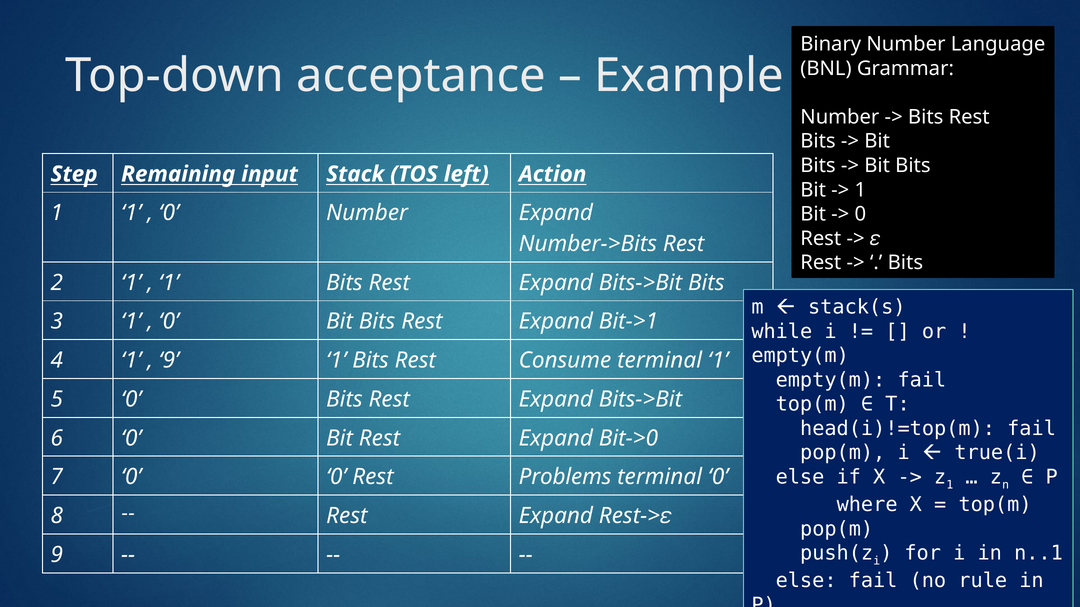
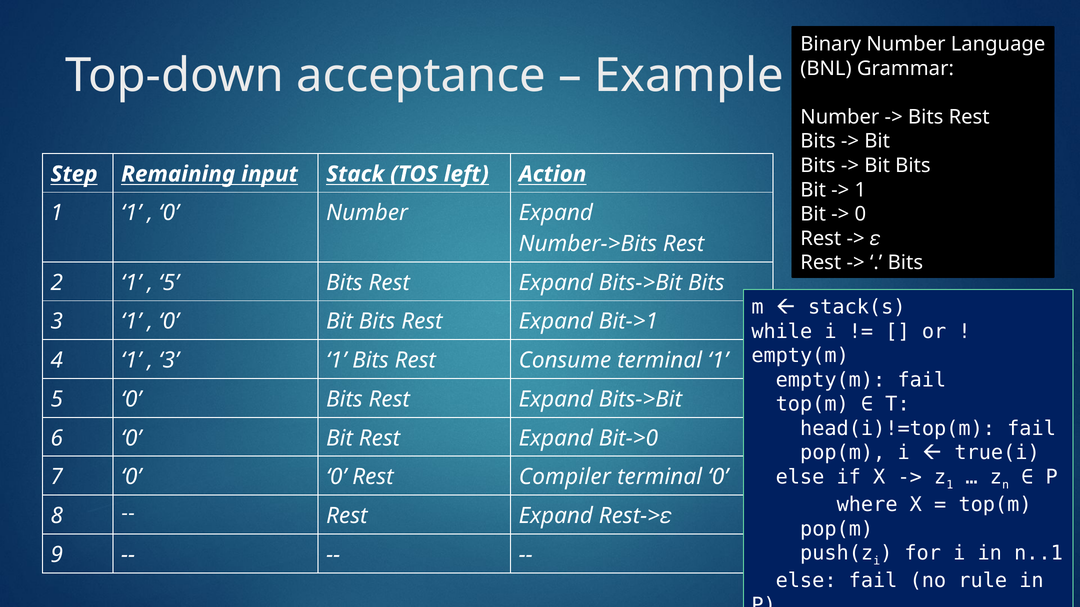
1 at (169, 283): 1 -> 5
9 at (169, 361): 9 -> 3
Problems: Problems -> Compiler
